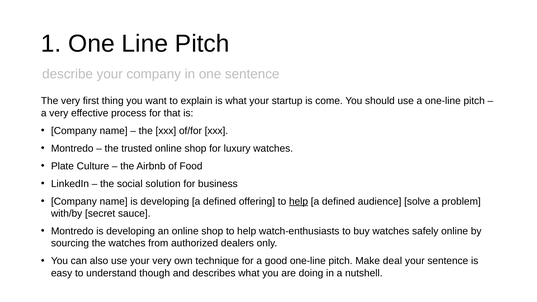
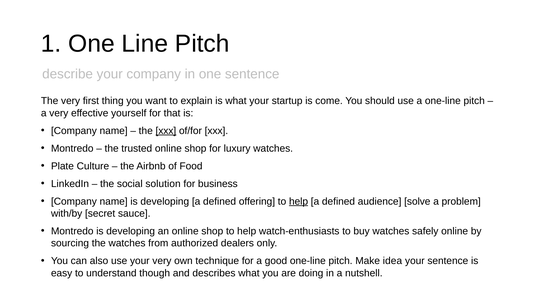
process: process -> yourself
xxx at (166, 131) underline: none -> present
deal: deal -> idea
